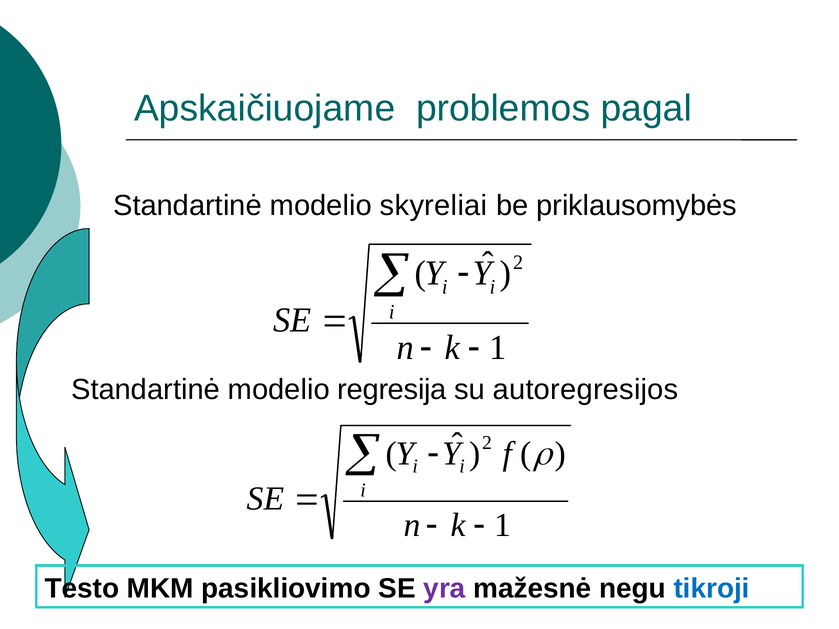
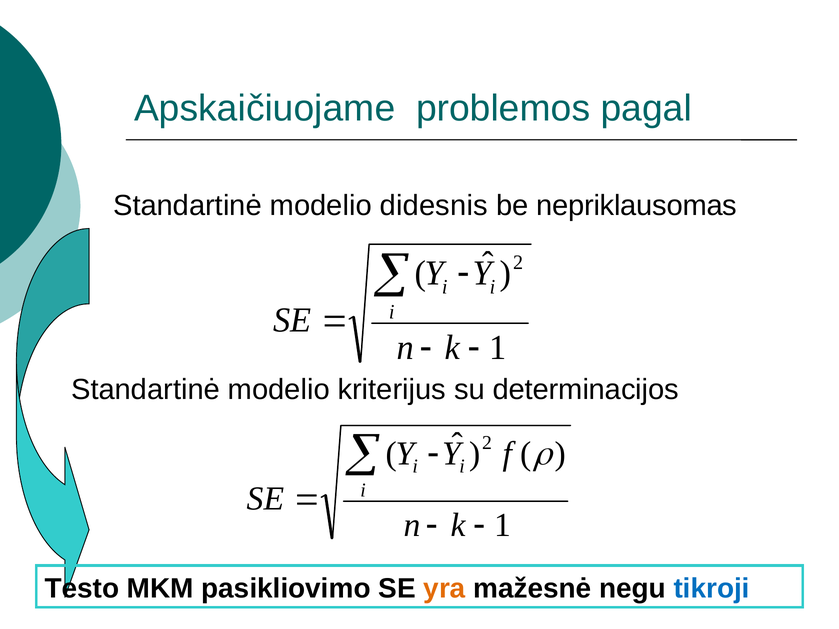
skyreliai: skyreliai -> didesnis
priklausomybės: priklausomybės -> nepriklausomas
regresija: regresija -> kriterijus
autoregresijos: autoregresijos -> determinacijos
yra colour: purple -> orange
